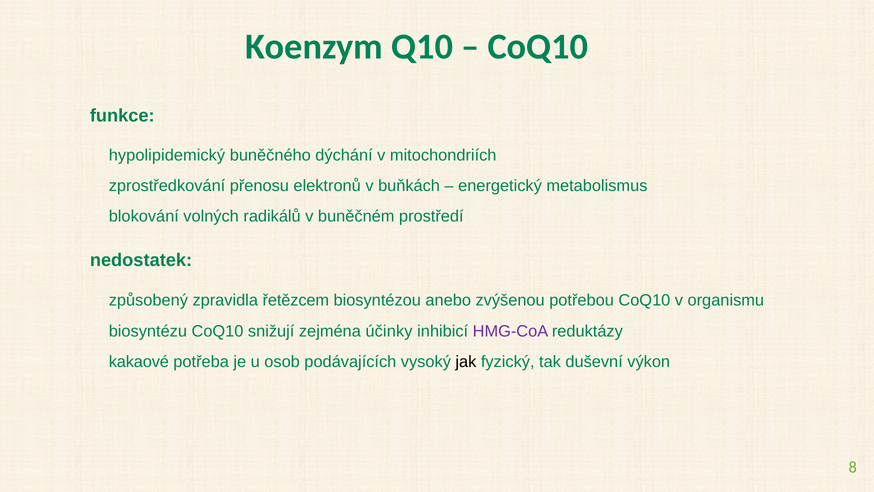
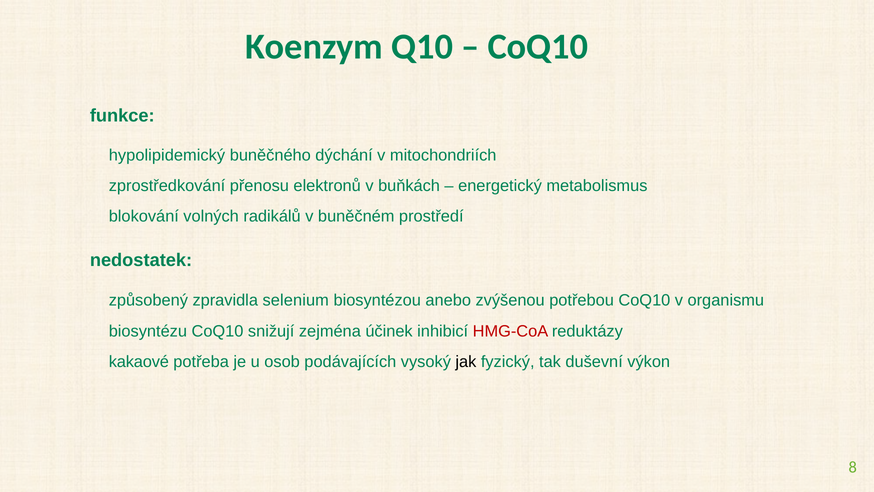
řetězcem: řetězcem -> selenium
účinky: účinky -> účinek
HMG-CoA colour: purple -> red
